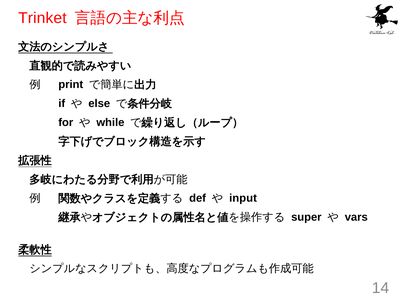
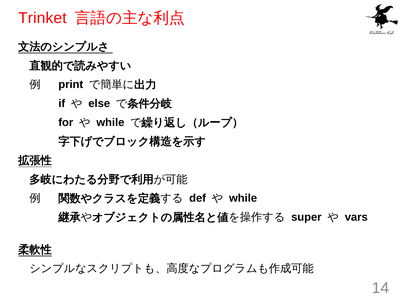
input at (243, 199): input -> while
